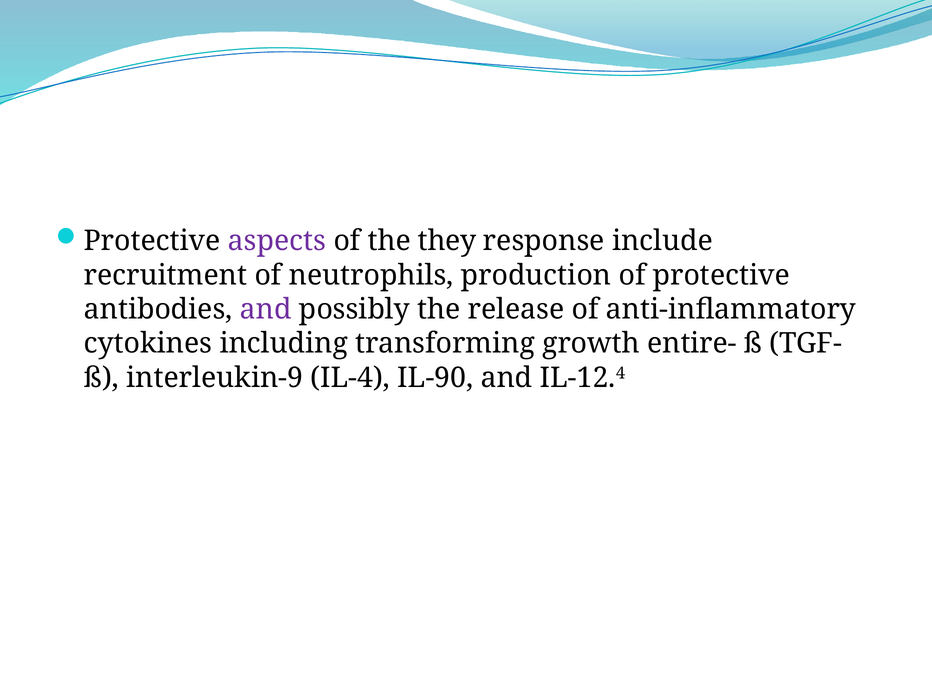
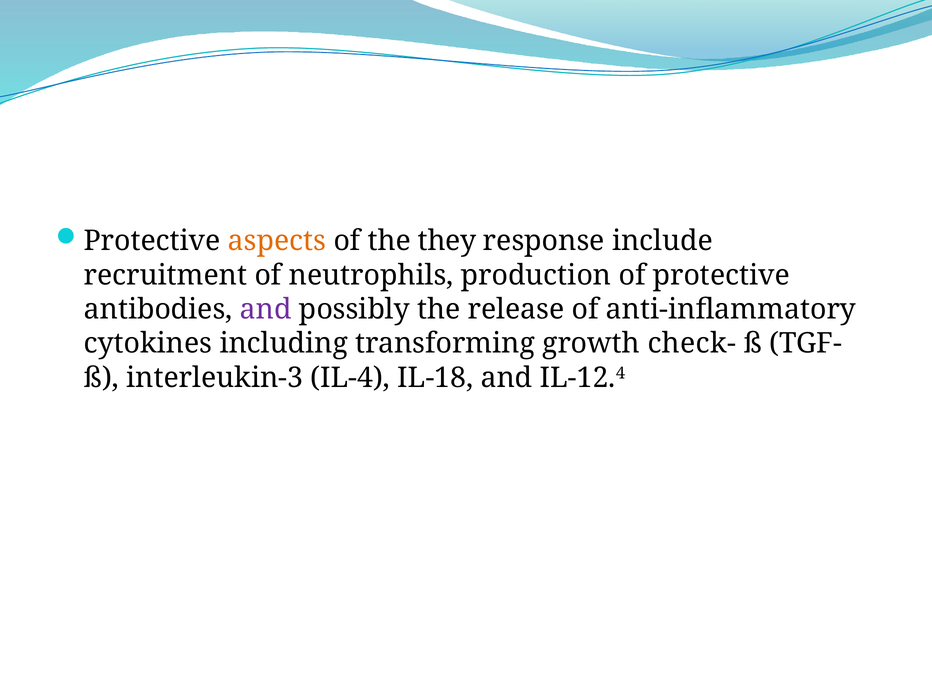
aspects colour: purple -> orange
entire-: entire- -> check-
interleukin-9: interleukin-9 -> interleukin-3
IL-90: IL-90 -> IL-18
